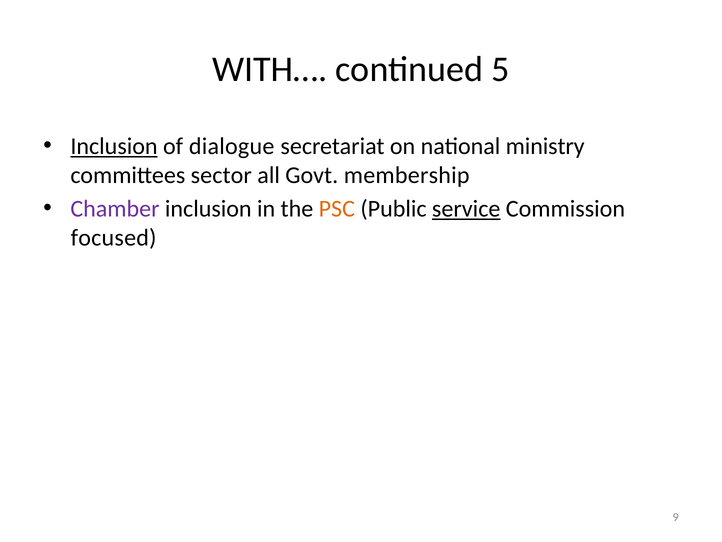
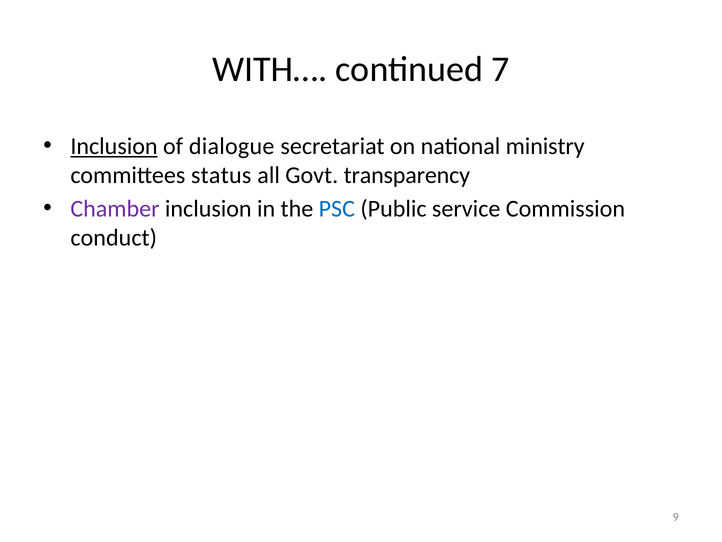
5: 5 -> 7
sector: sector -> status
membership: membership -> transparency
PSC colour: orange -> blue
service underline: present -> none
focused: focused -> conduct
